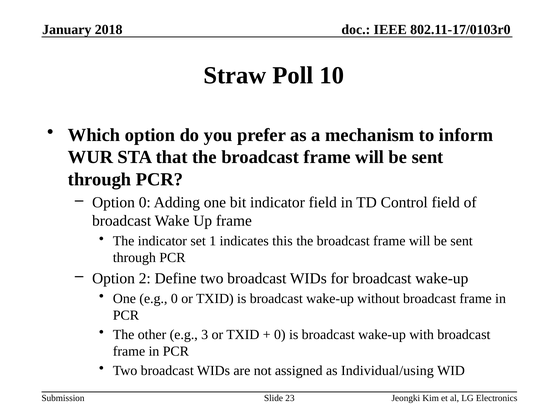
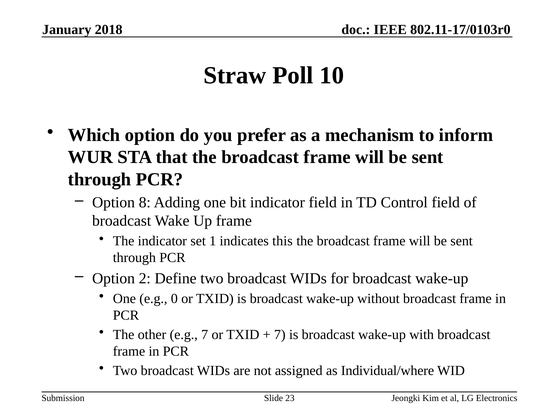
Option 0: 0 -> 8
e.g 3: 3 -> 7
0 at (280, 335): 0 -> 7
Individual/using: Individual/using -> Individual/where
